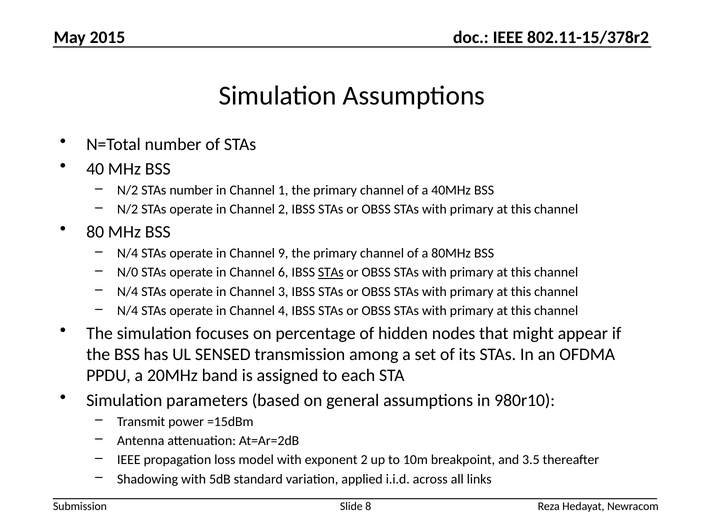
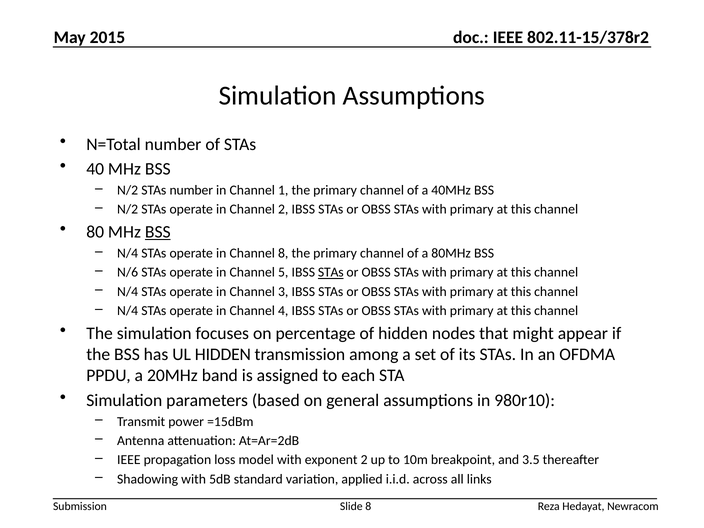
BSS at (158, 232) underline: none -> present
Channel 9: 9 -> 8
N/0: N/0 -> N/6
6: 6 -> 5
UL SENSED: SENSED -> HIDDEN
